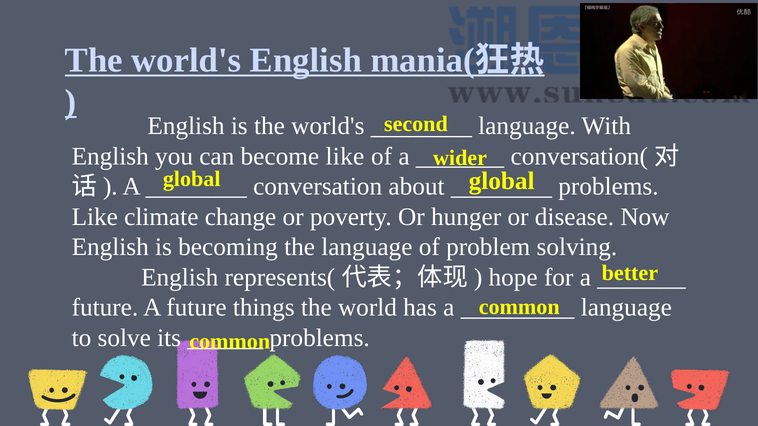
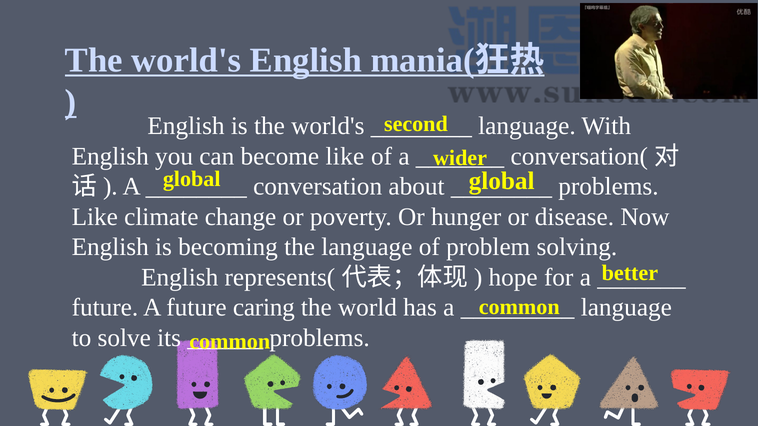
things: things -> caring
